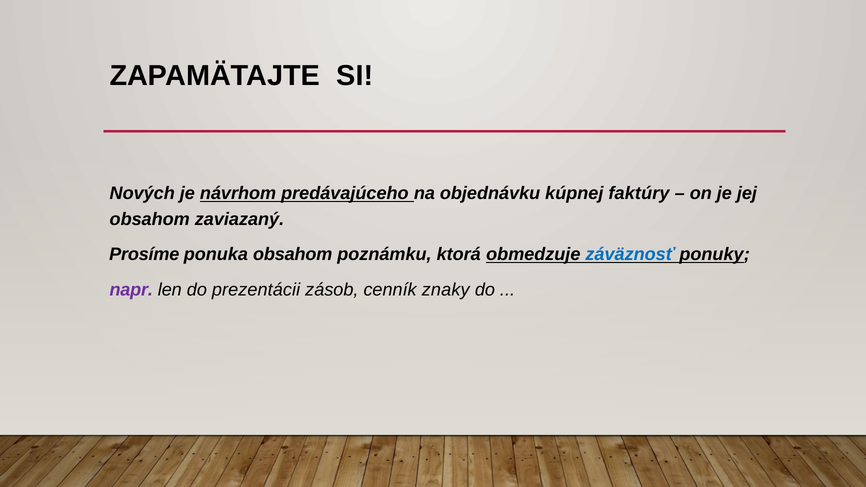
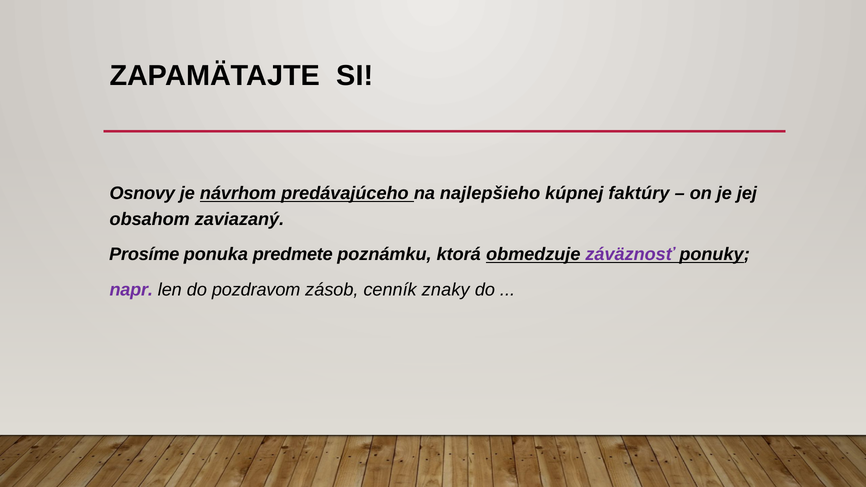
Nových: Nových -> Osnovy
objednávku: objednávku -> najlepšieho
ponuka obsahom: obsahom -> predmete
záväznosť colour: blue -> purple
prezentácii: prezentácii -> pozdravom
